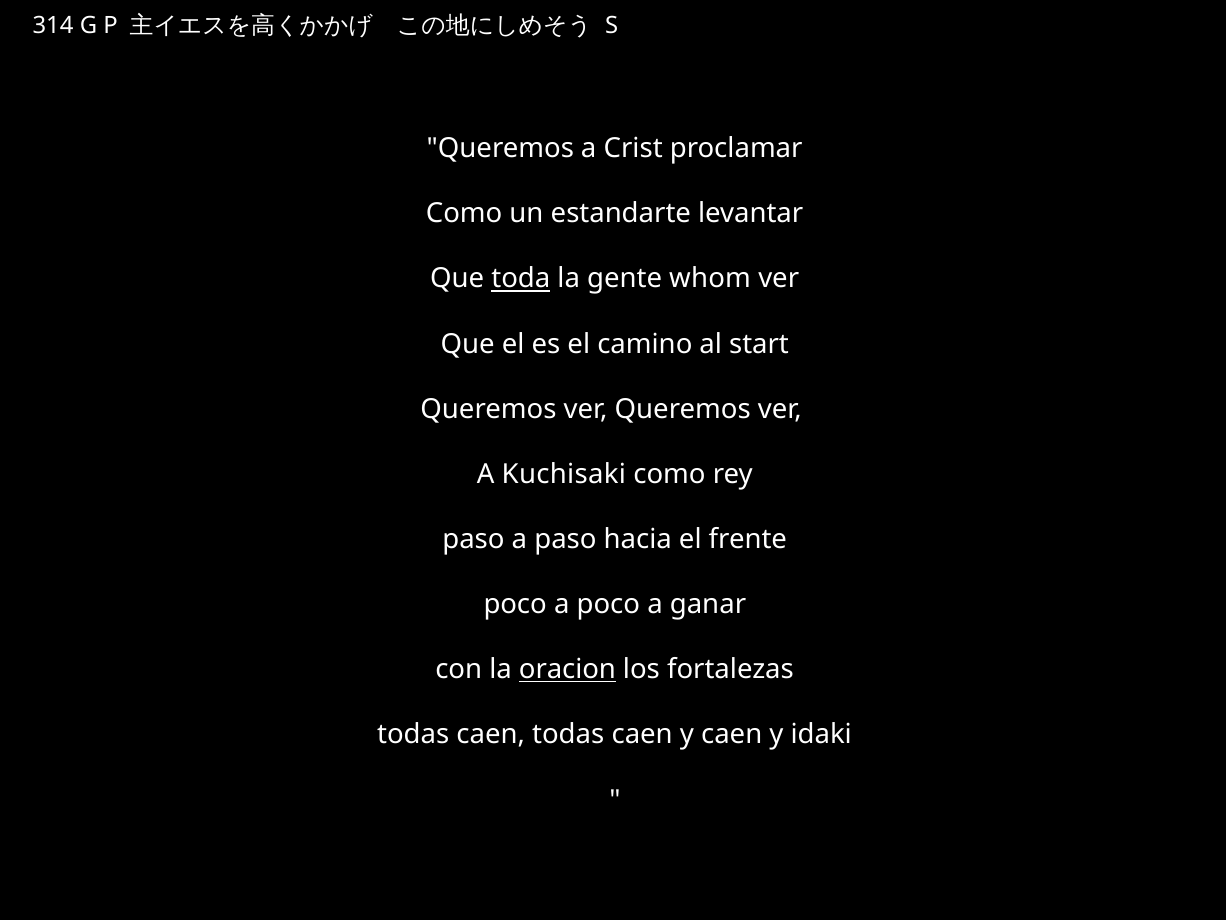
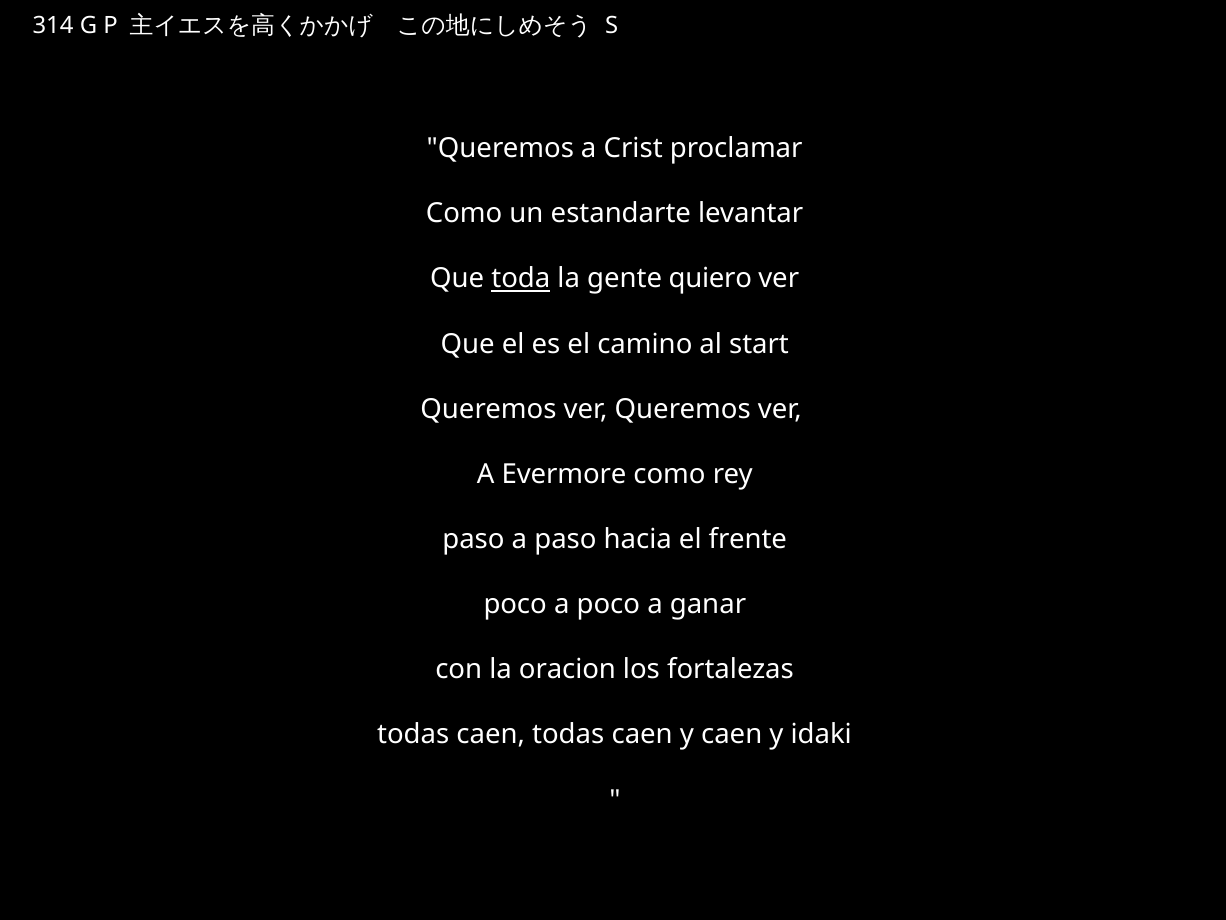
whom: whom -> quiero
Kuchisaki: Kuchisaki -> Evermore
oracion underline: present -> none
